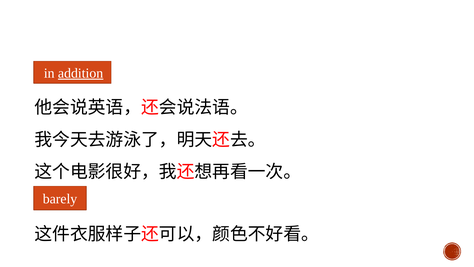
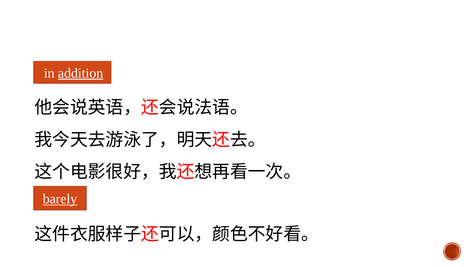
barely underline: none -> present
